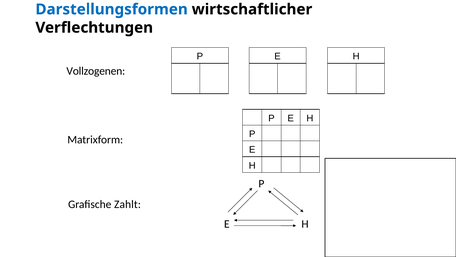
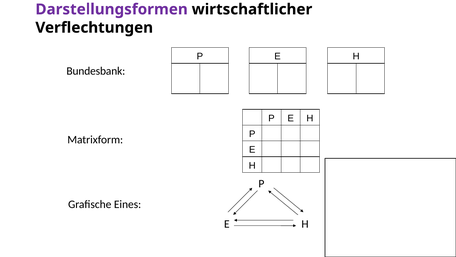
Darstellungsformen colour: blue -> purple
Vollzogenen: Vollzogenen -> Bundesbank
Zahlt: Zahlt -> Eines
